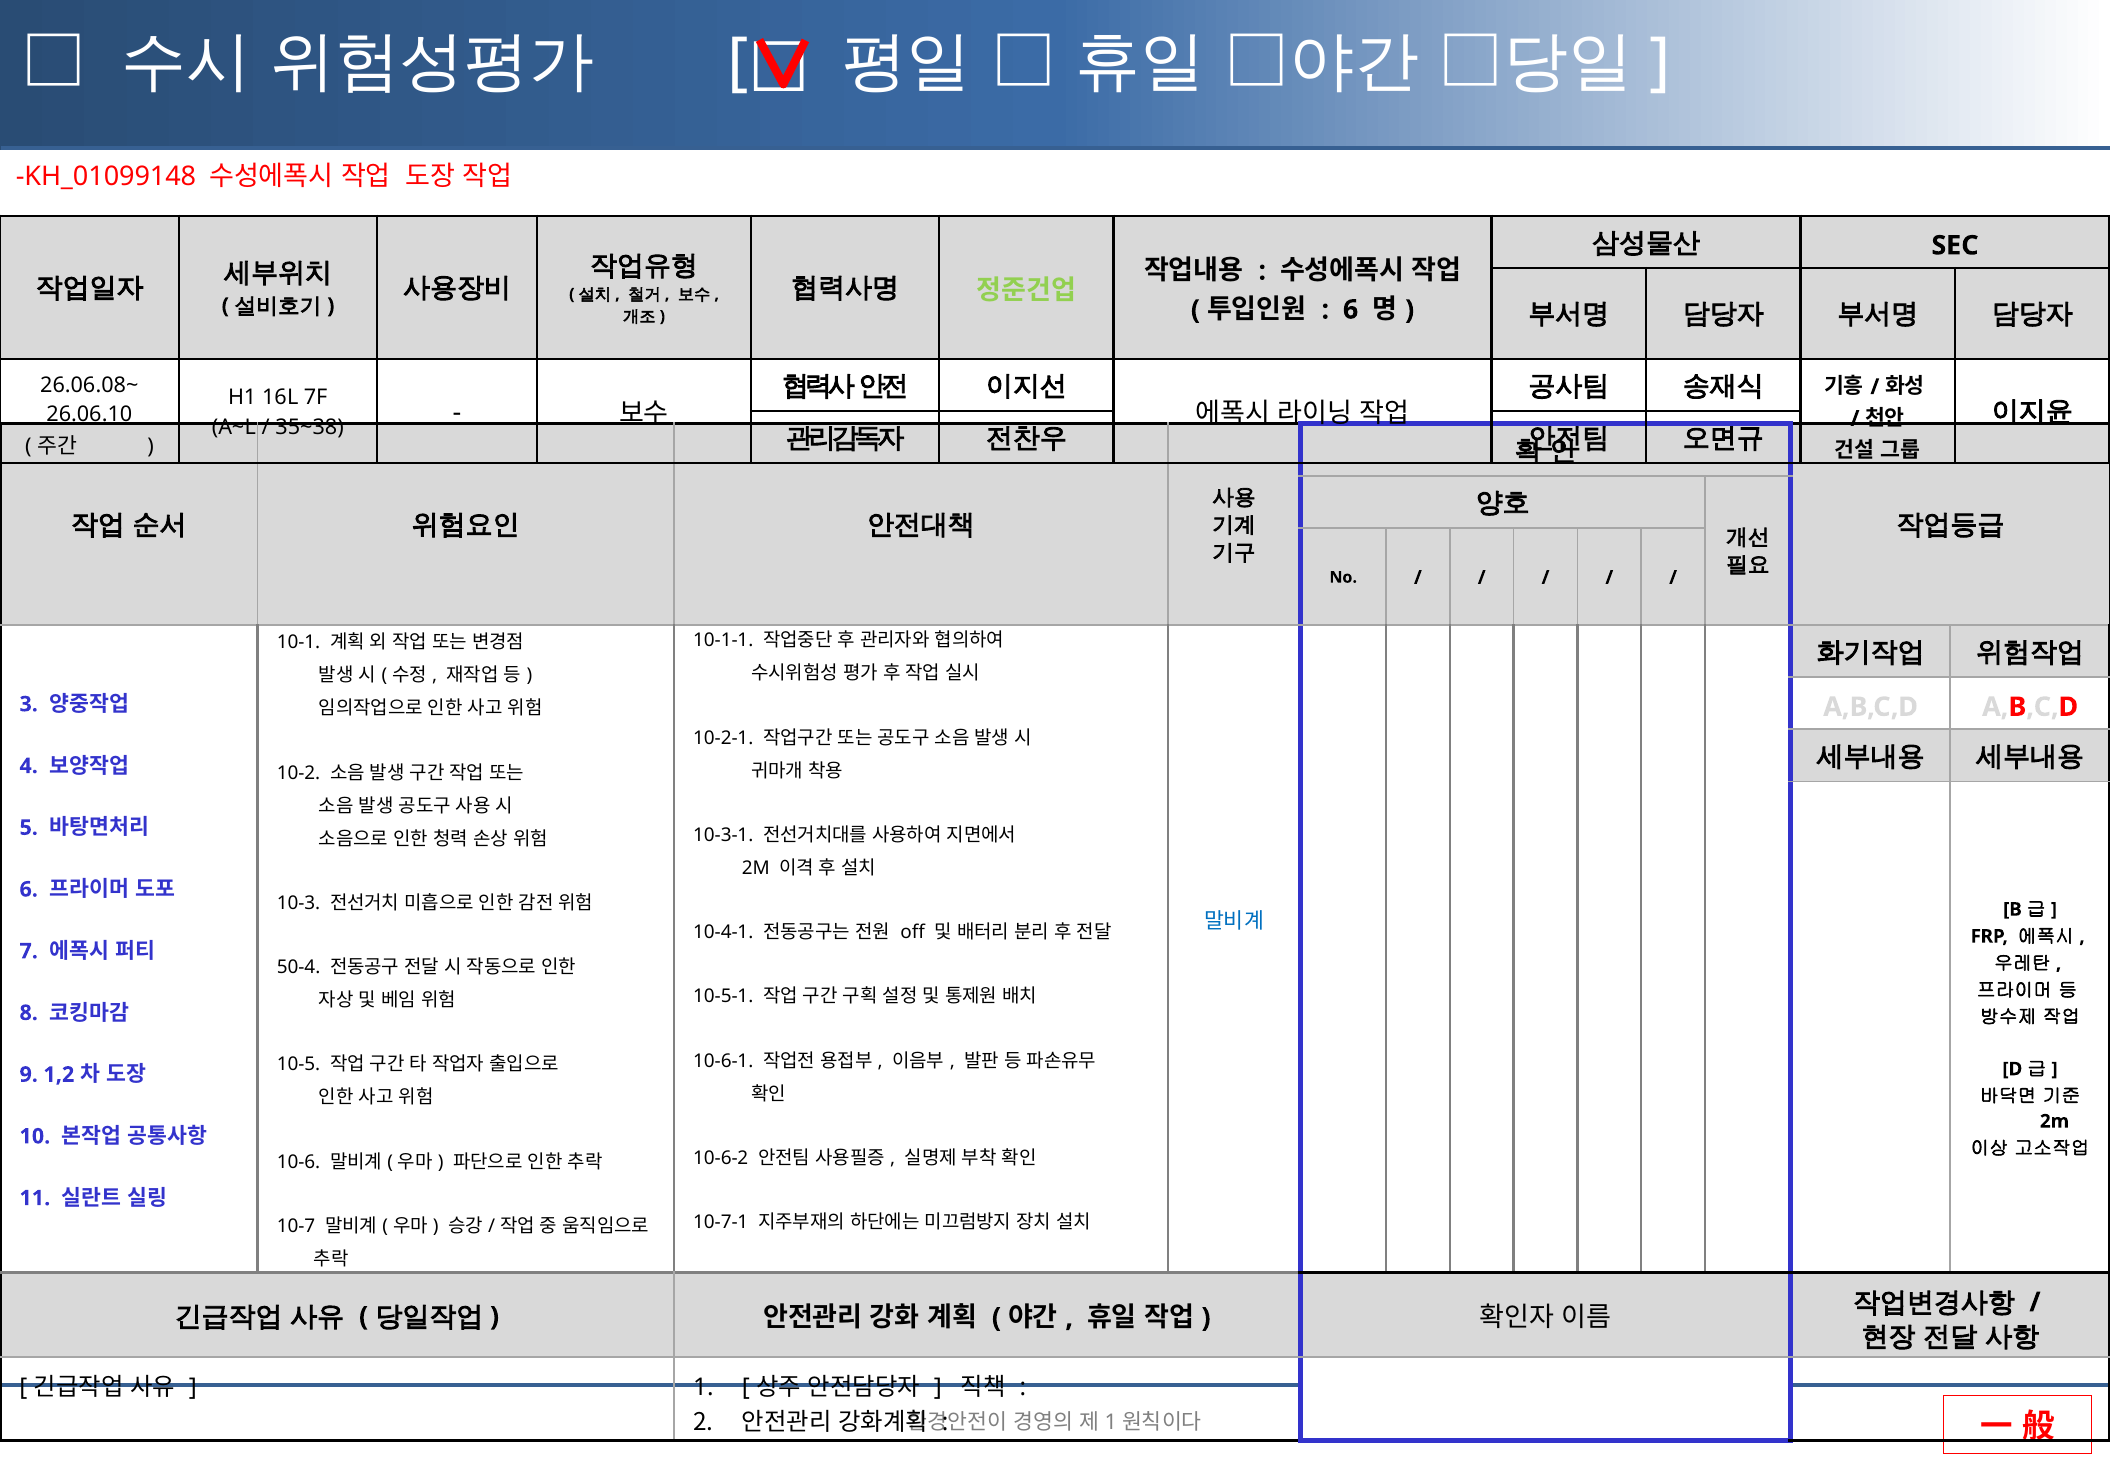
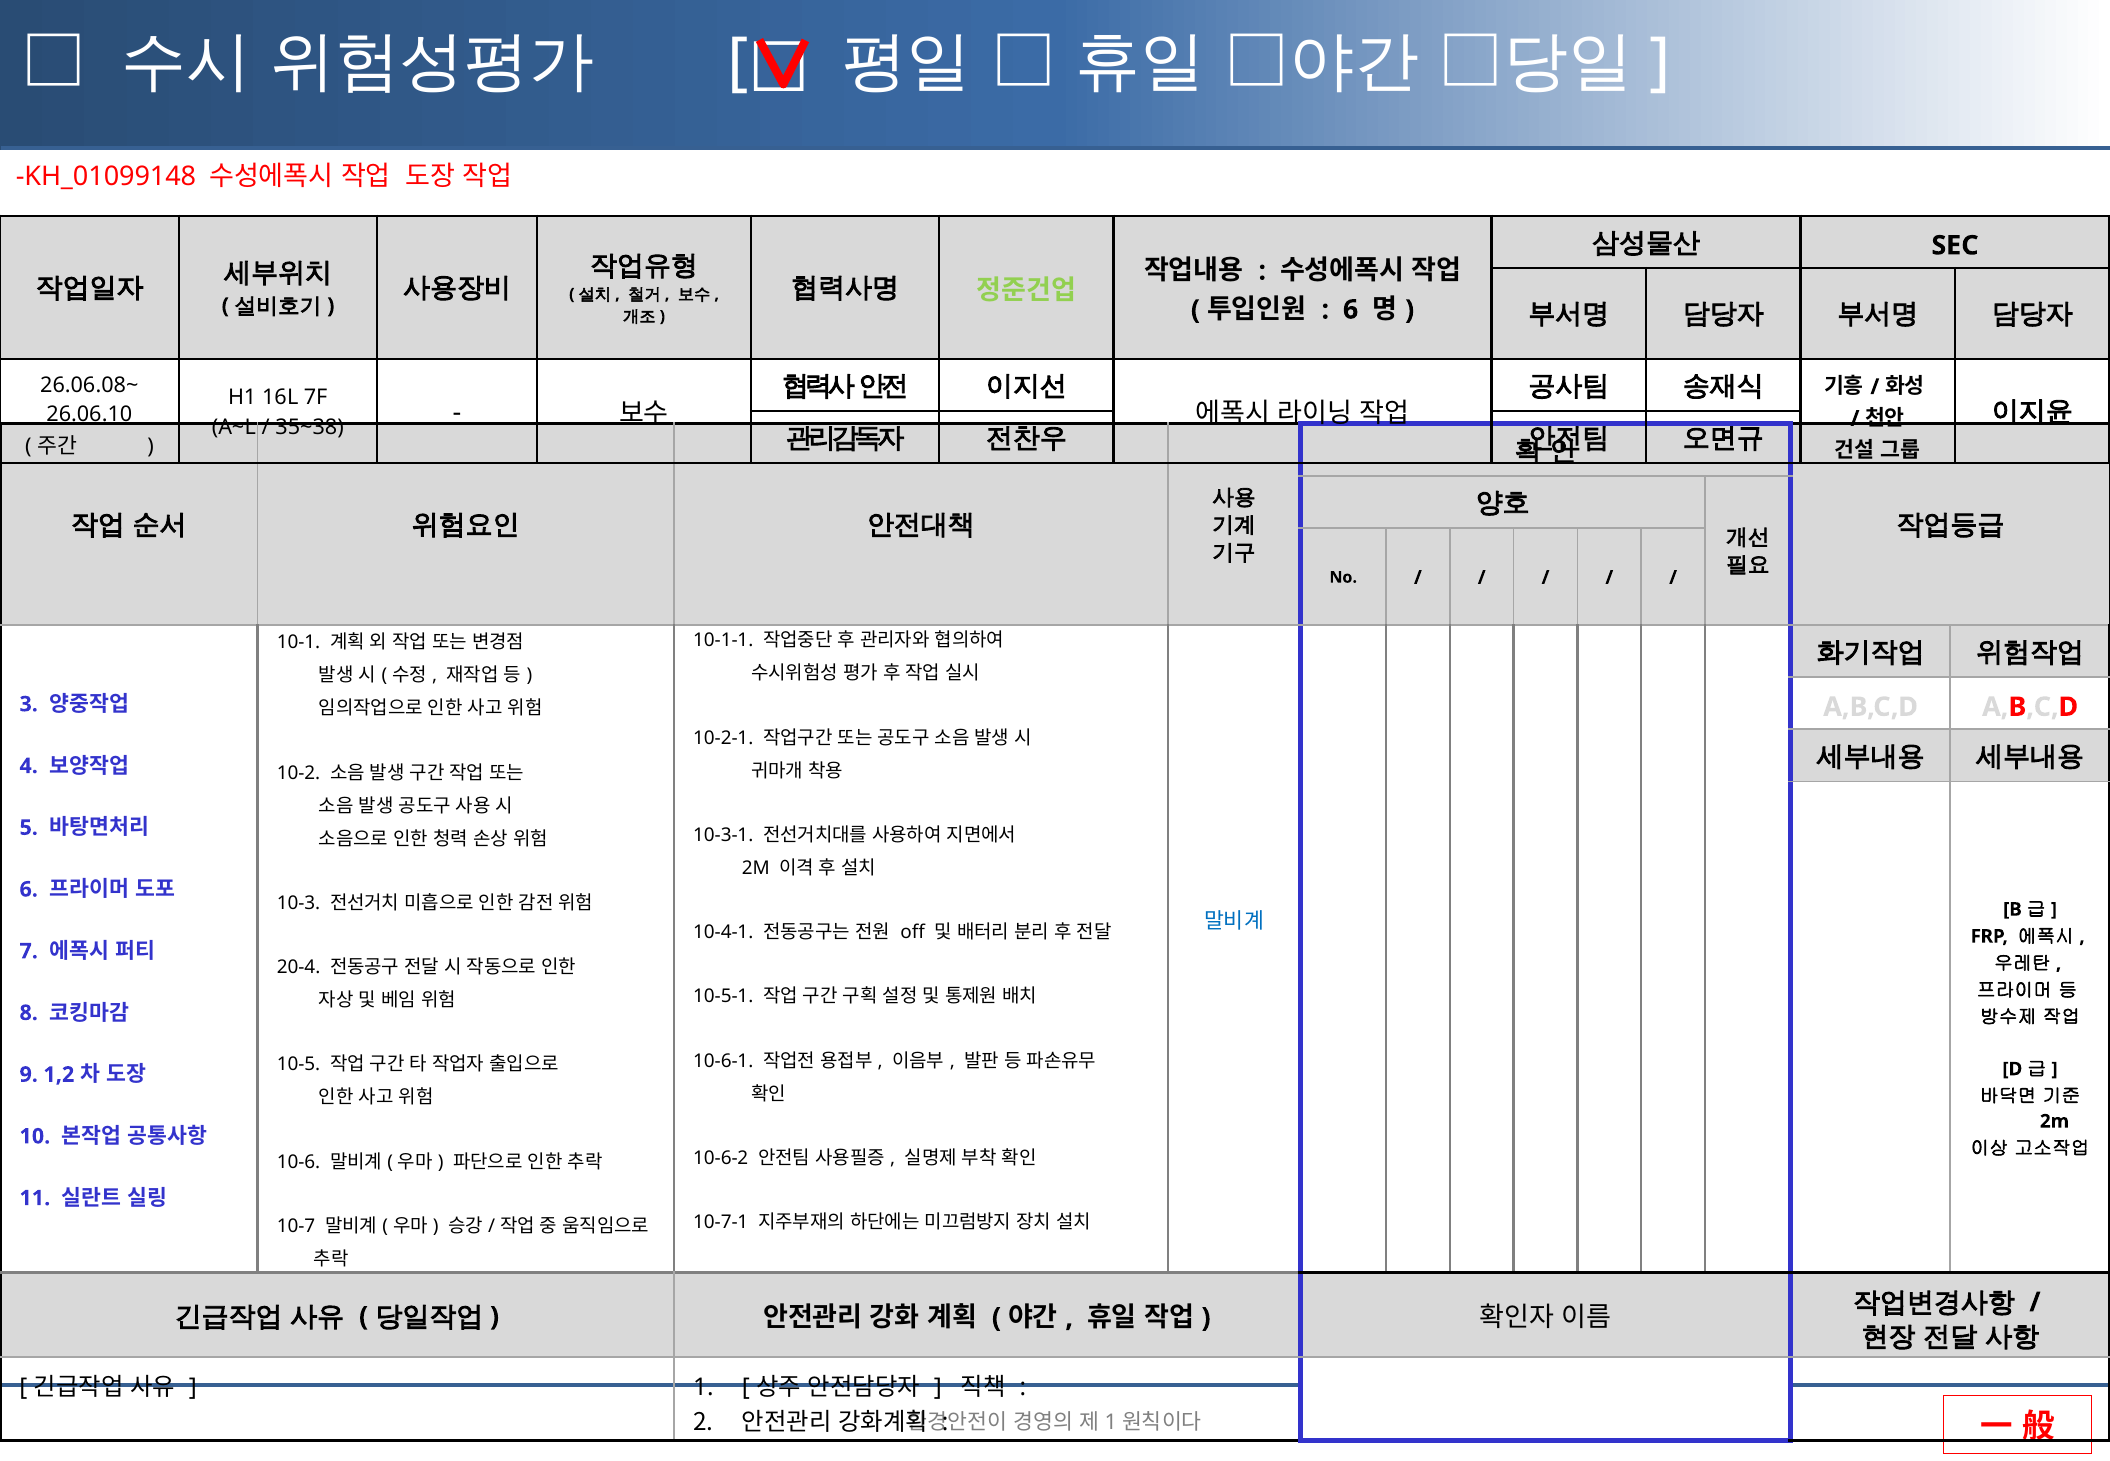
50-4: 50-4 -> 20-4
